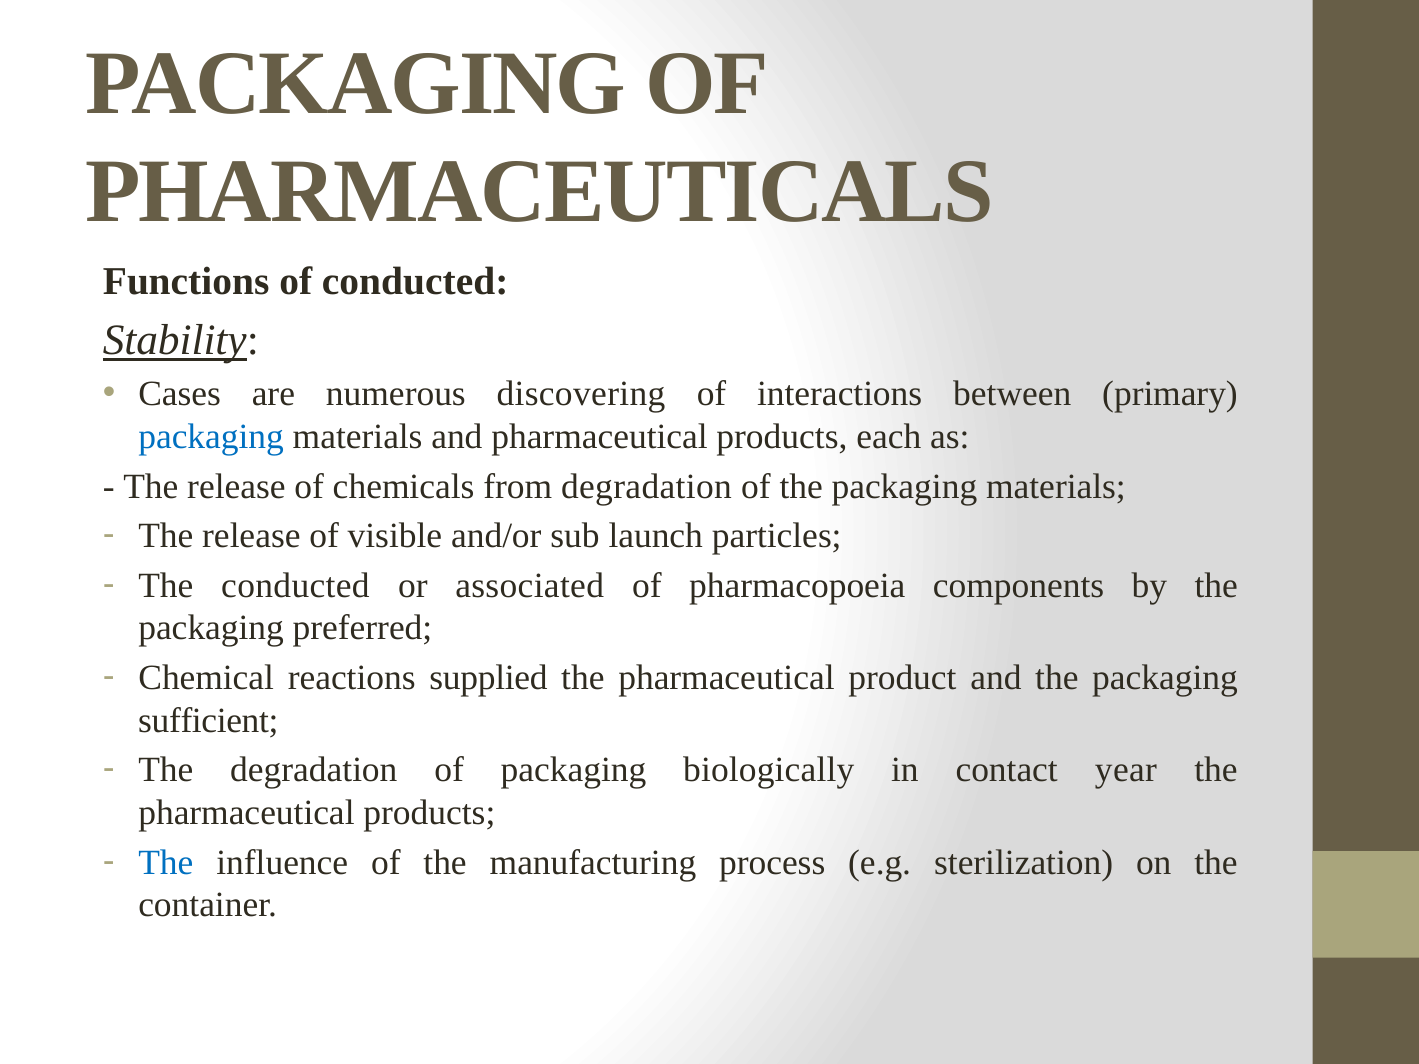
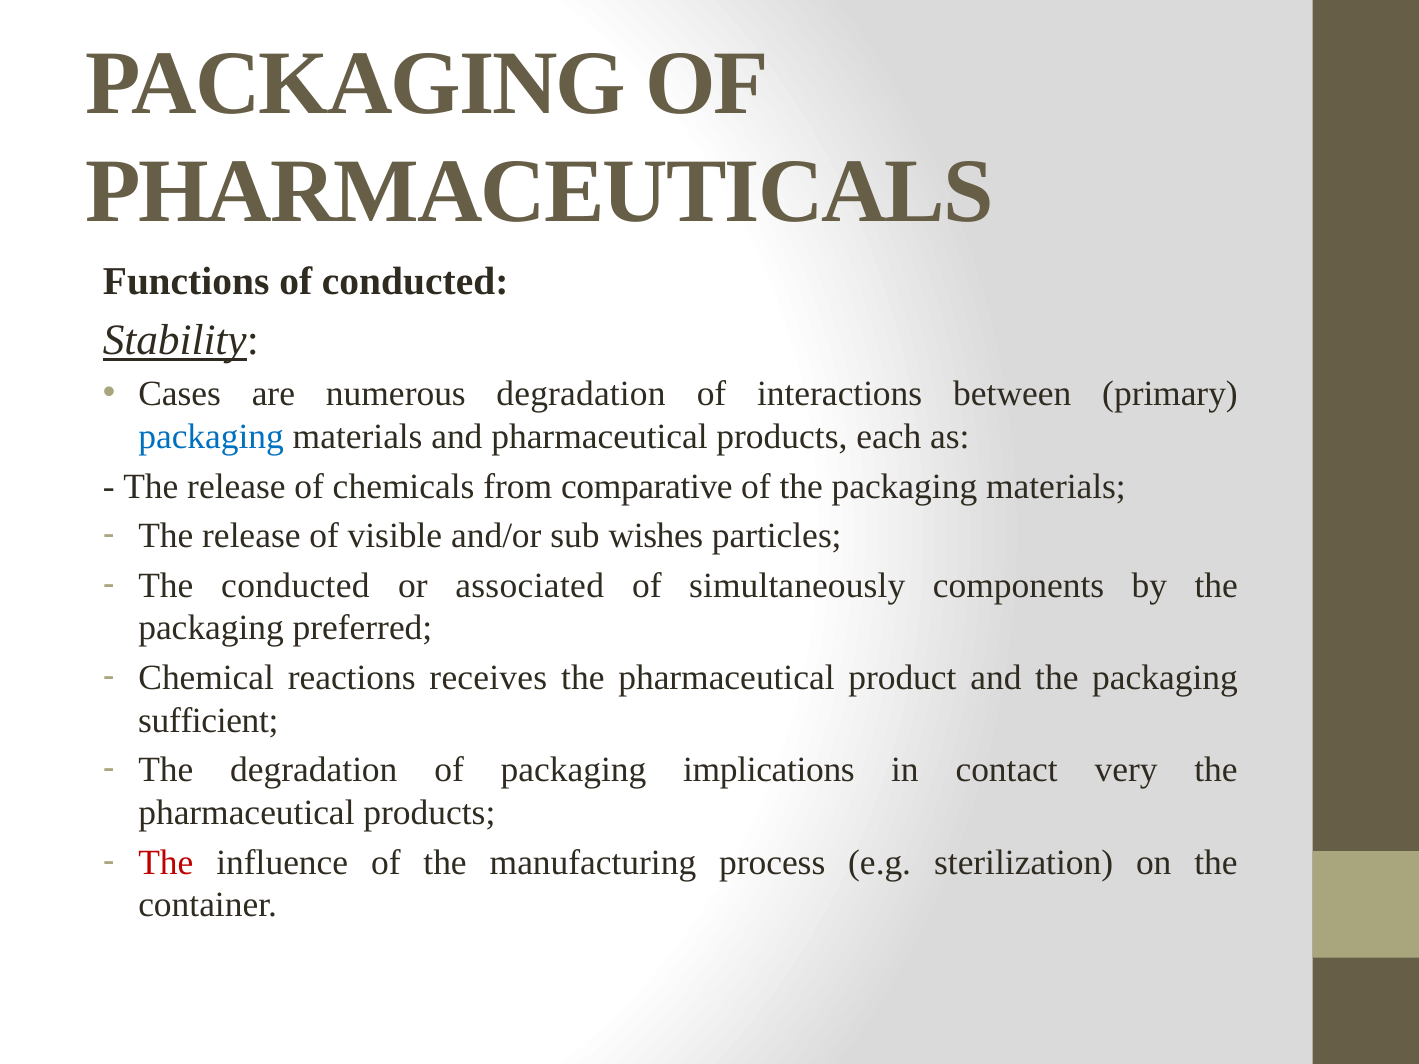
numerous discovering: discovering -> degradation
from degradation: degradation -> comparative
launch: launch -> wishes
pharmacopoeia: pharmacopoeia -> simultaneously
supplied: supplied -> receives
biologically: biologically -> implications
year: year -> very
The at (166, 863) colour: blue -> red
